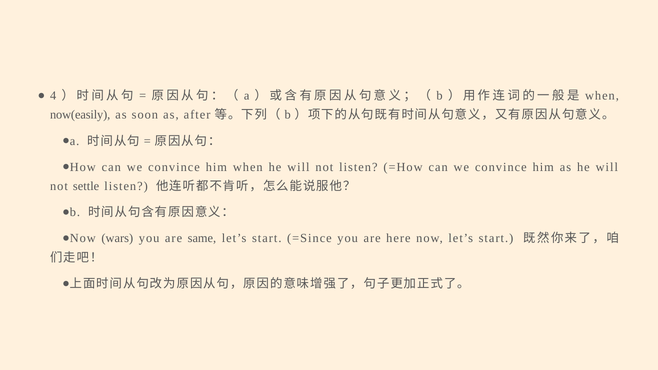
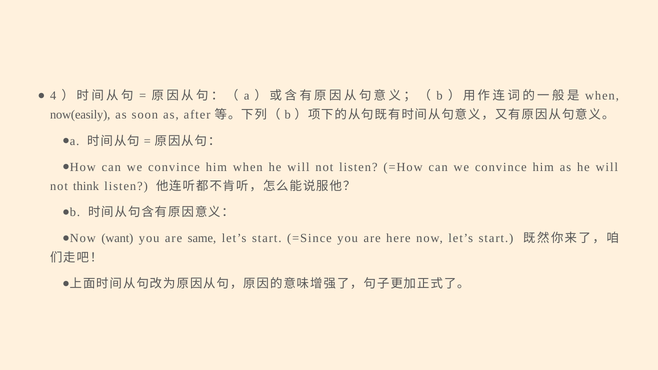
settle: settle -> think
wars: wars -> want
